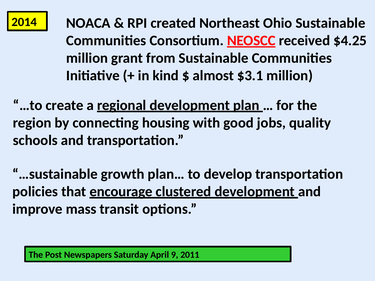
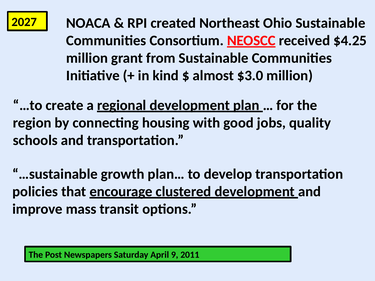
2014: 2014 -> 2027
$3.1: $3.1 -> $3.0
